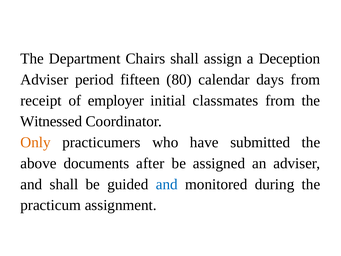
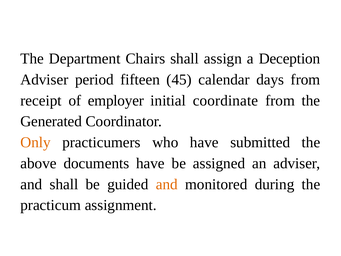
80: 80 -> 45
classmates: classmates -> coordinate
Witnessed: Witnessed -> Generated
documents after: after -> have
and at (167, 184) colour: blue -> orange
